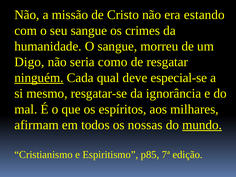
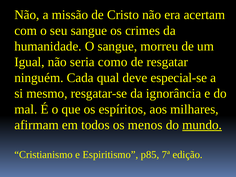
estando: estando -> acertam
Digo: Digo -> Igual
ninguém underline: present -> none
nossas: nossas -> menos
